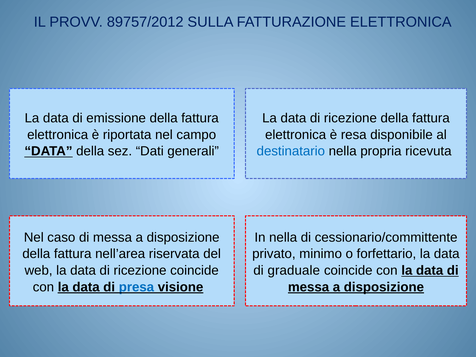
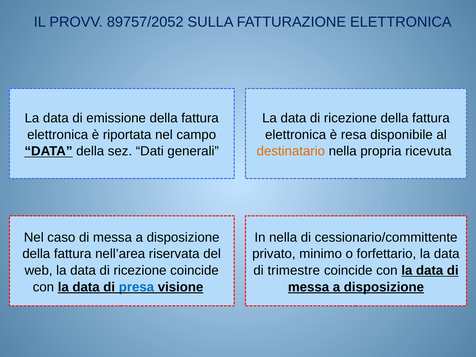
89757/2012: 89757/2012 -> 89757/2052
destinatario colour: blue -> orange
graduale: graduale -> trimestre
